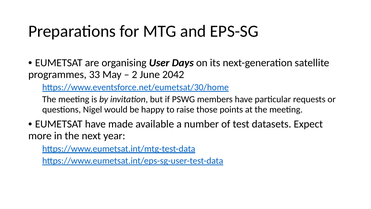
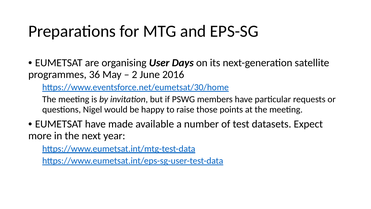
33: 33 -> 36
2042: 2042 -> 2016
